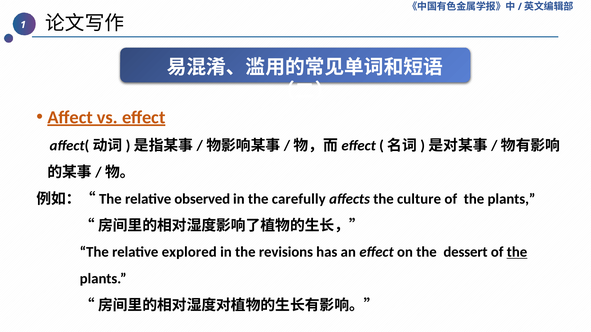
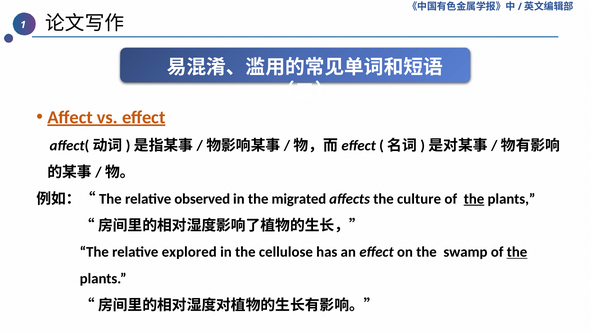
carefully: carefully -> migrated
the at (474, 199) underline: none -> present
revisions: revisions -> cellulose
dessert: dessert -> swamp
